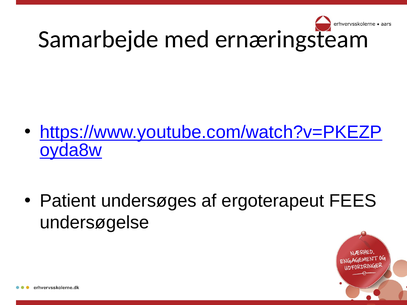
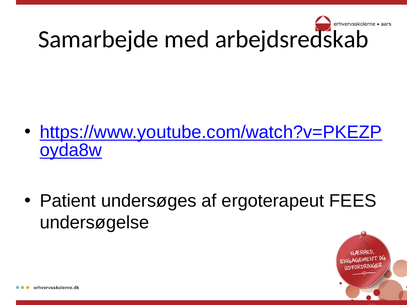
ernæringsteam: ernæringsteam -> arbejdsredskab
